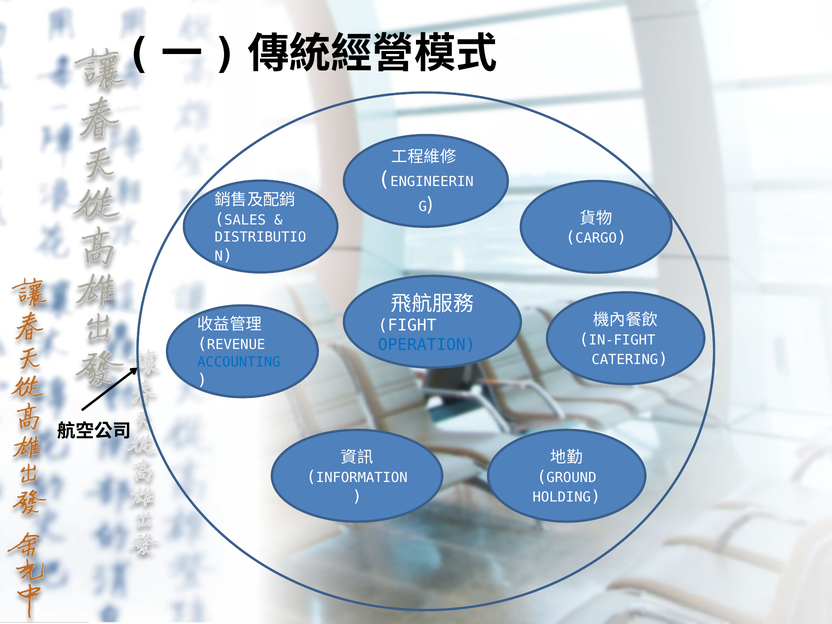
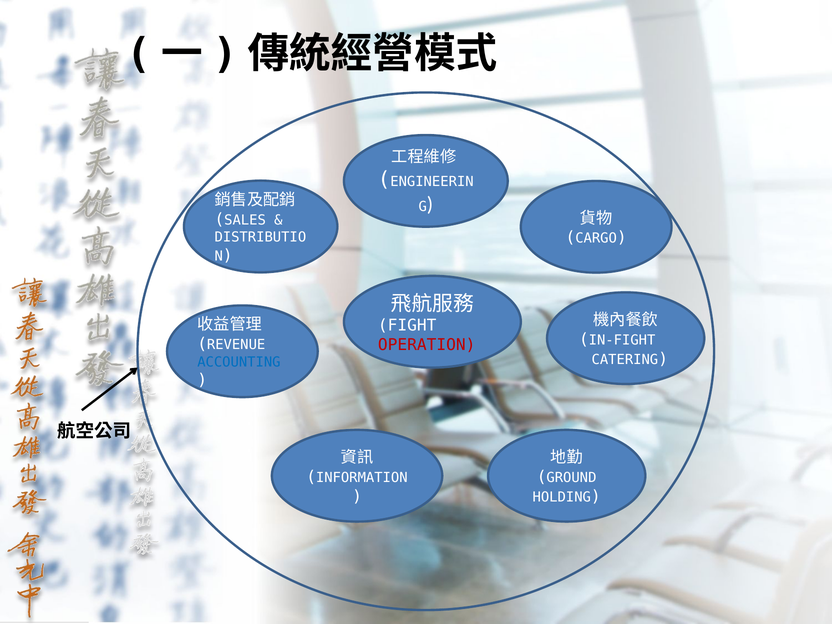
OPERATION colour: blue -> red
